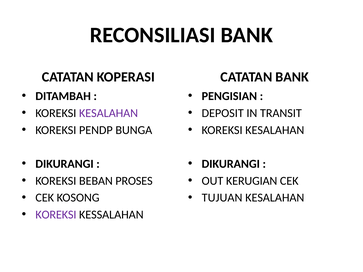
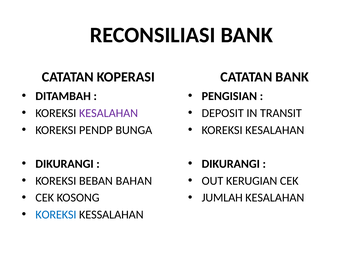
PROSES: PROSES -> BAHAN
TUJUAN: TUJUAN -> JUMLAH
KOREKSI at (56, 215) colour: purple -> blue
